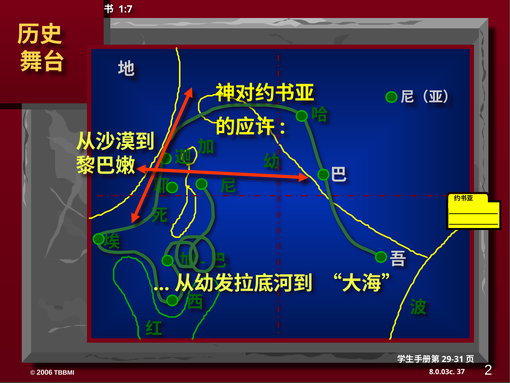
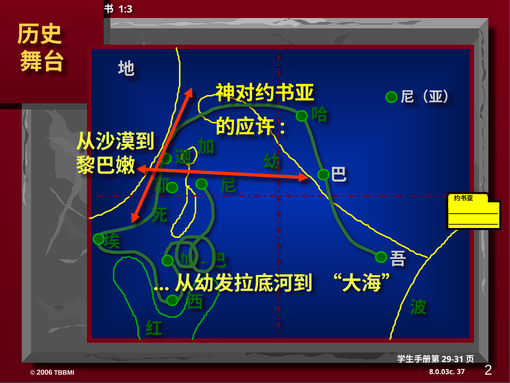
1:7: 1:7 -> 1:3
